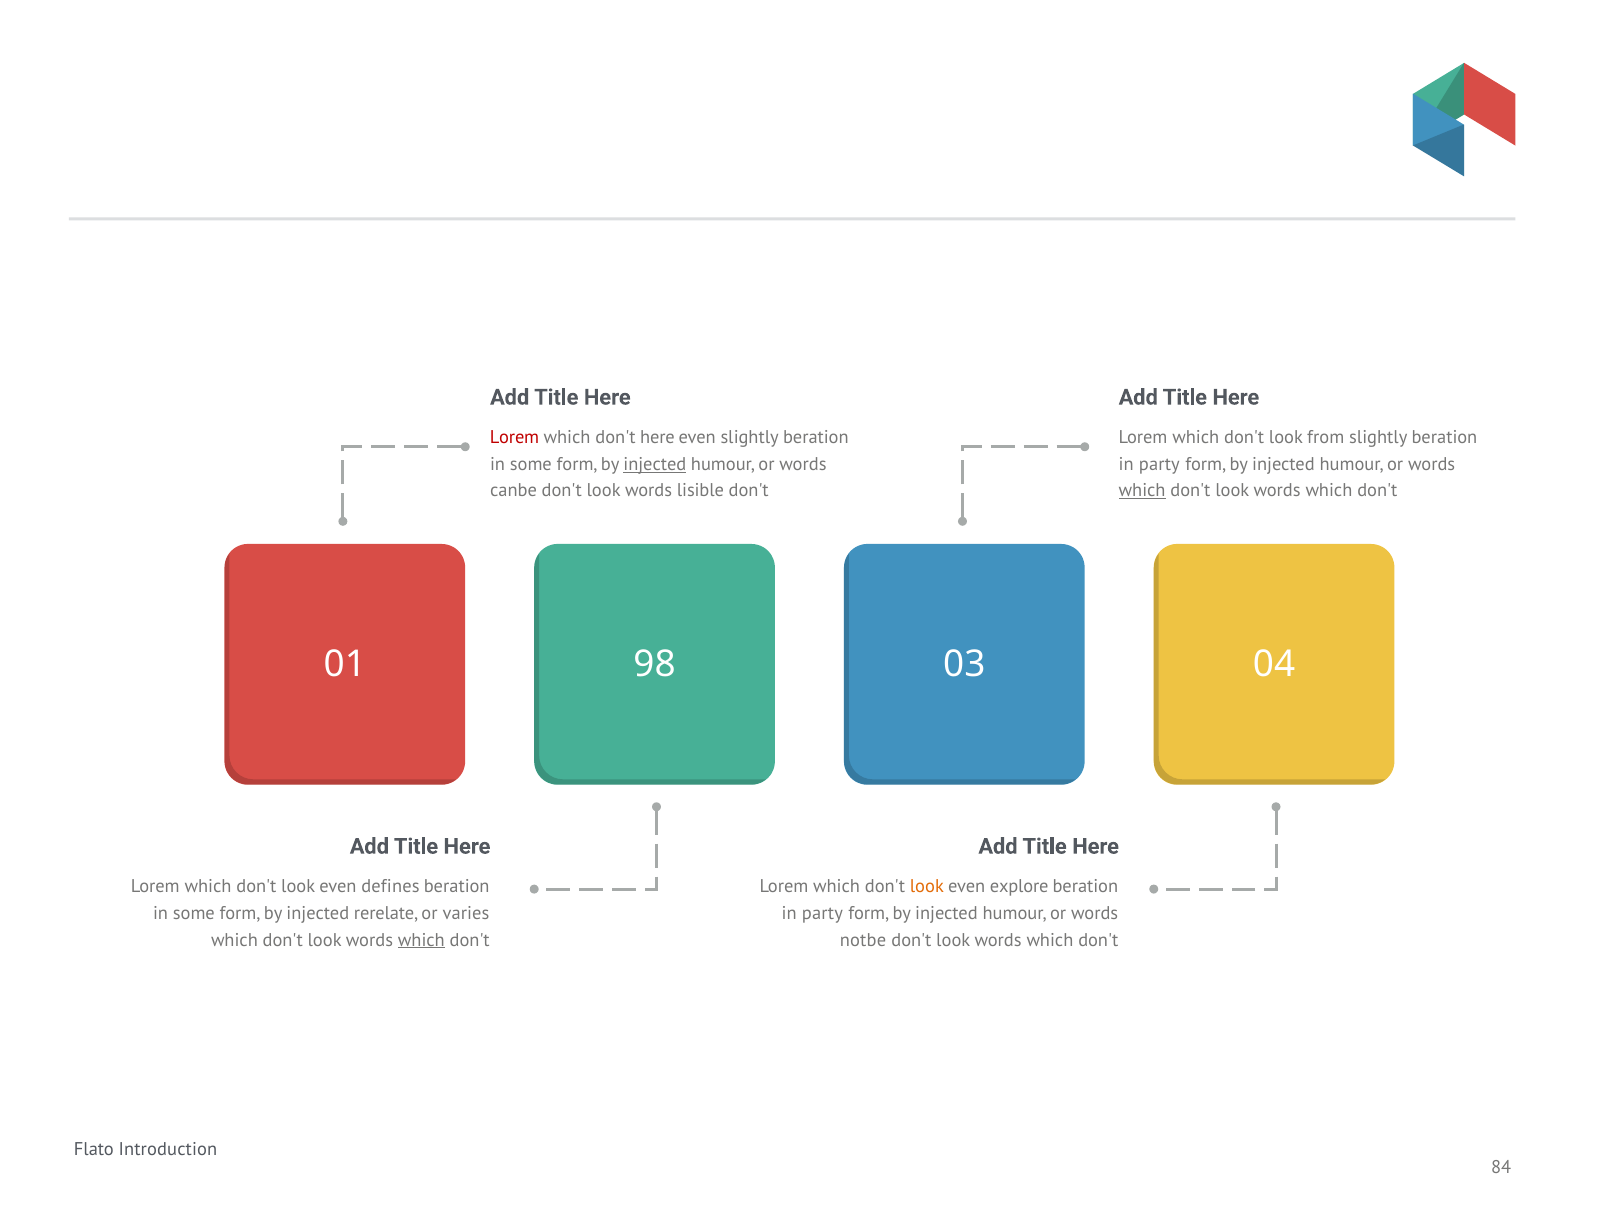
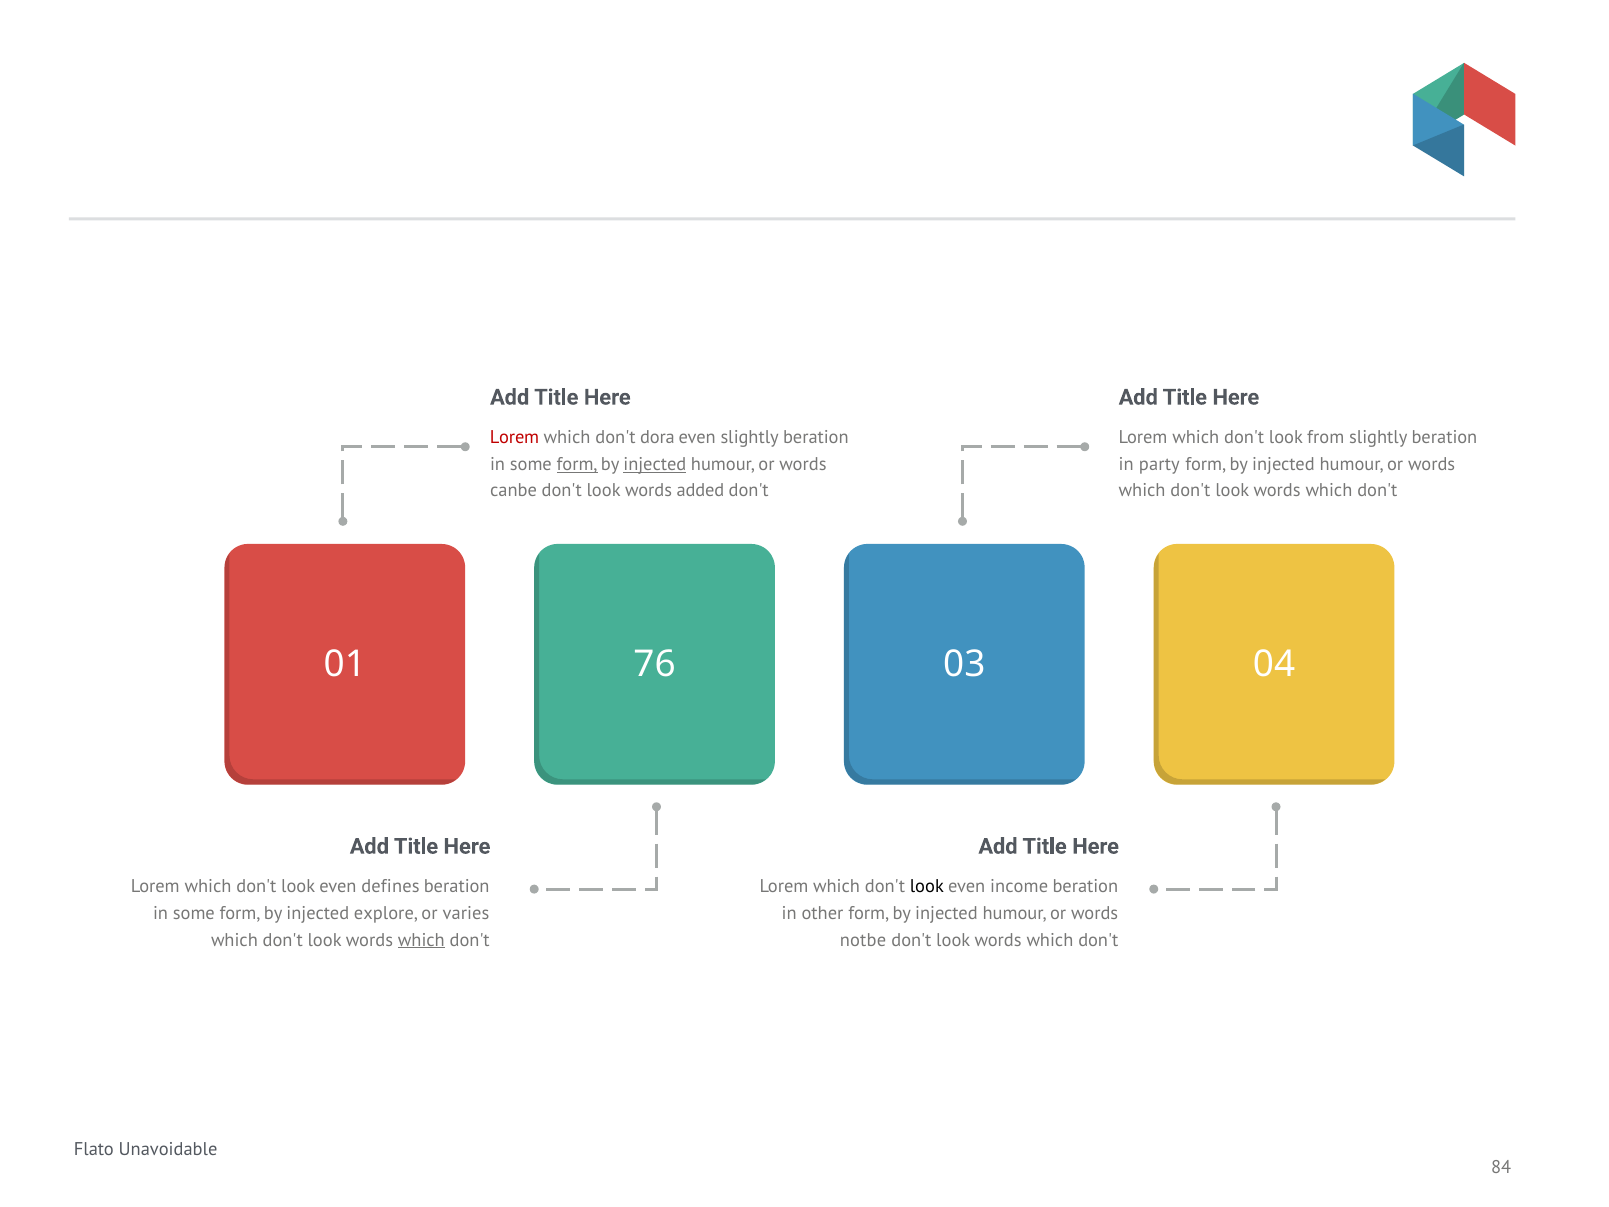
don't here: here -> dora
form at (577, 464) underline: none -> present
lisible: lisible -> added
which at (1142, 491) underline: present -> none
98: 98 -> 76
look at (927, 887) colour: orange -> black
explore: explore -> income
rerelate: rerelate -> explore
party at (822, 913): party -> other
Introduction: Introduction -> Unavoidable
